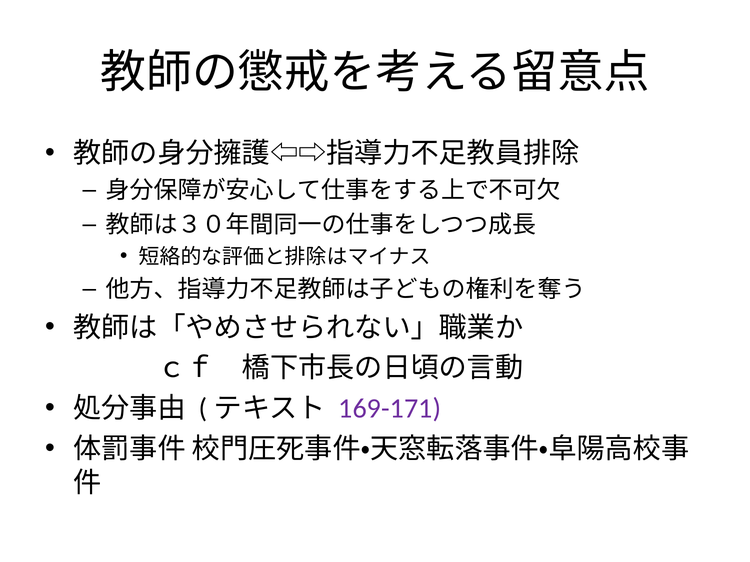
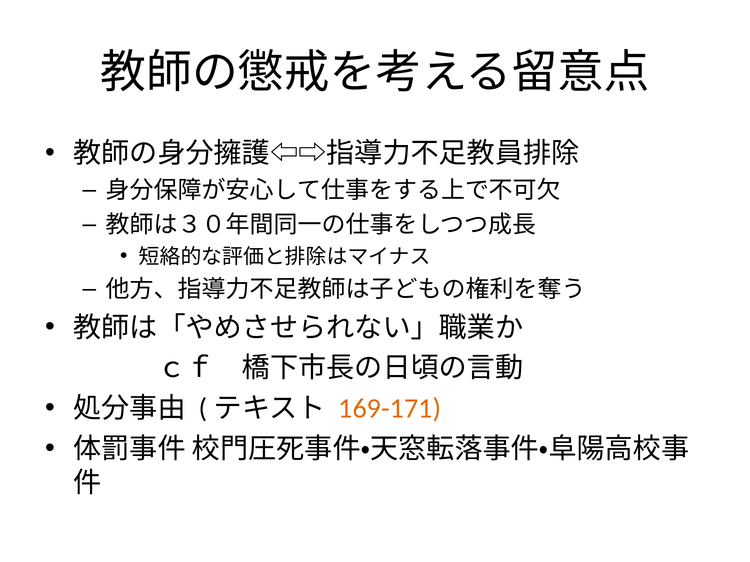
169-171 colour: purple -> orange
